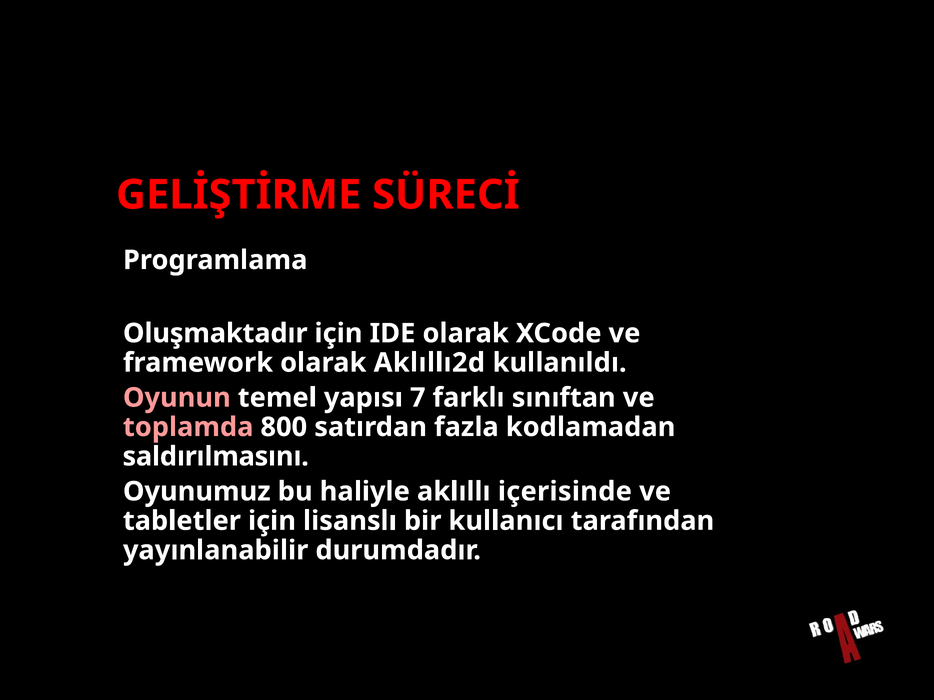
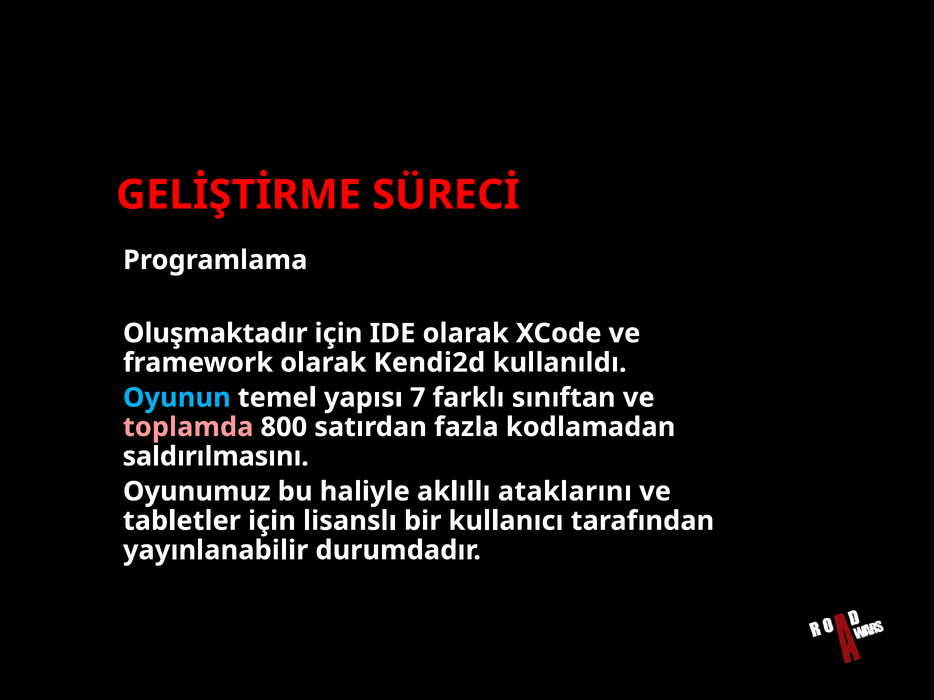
Aklıllı2d: Aklıllı2d -> Kendi2d
Oyunun colour: pink -> light blue
içerisinde: içerisinde -> ataklarını
